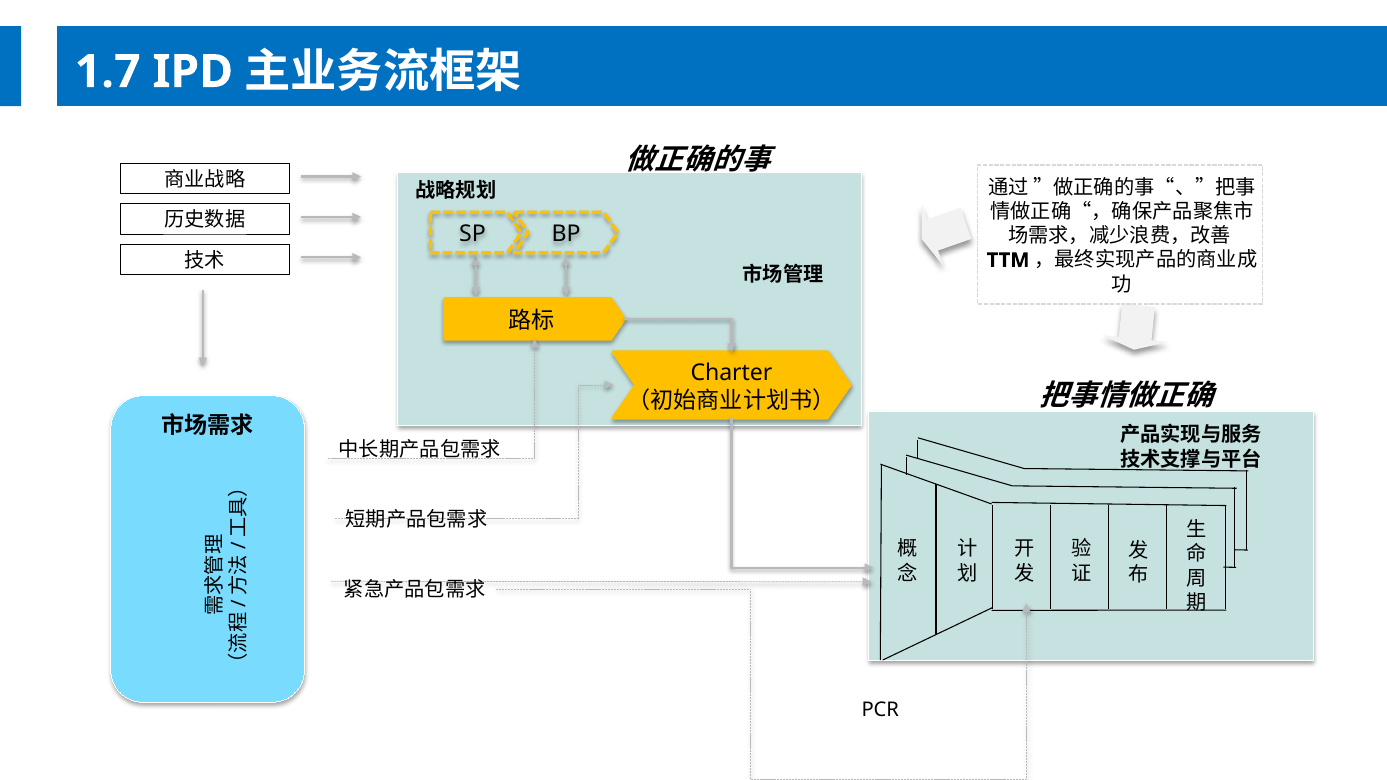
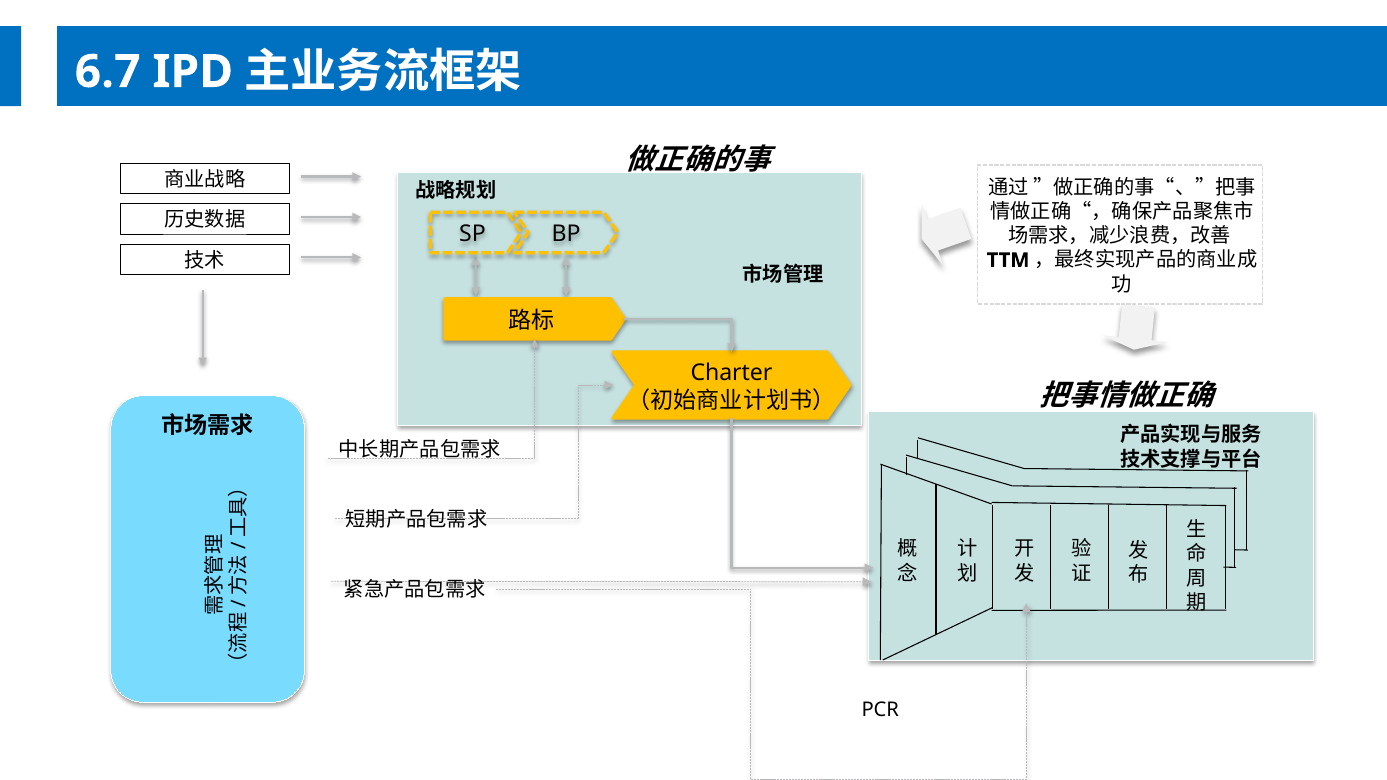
1.7: 1.7 -> 6.7
